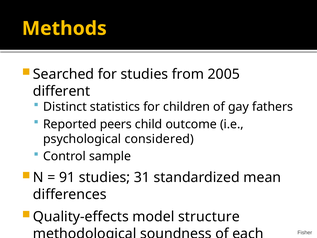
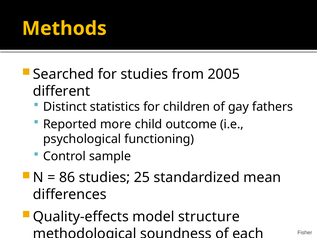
peers: peers -> more
considered: considered -> functioning
91: 91 -> 86
31: 31 -> 25
